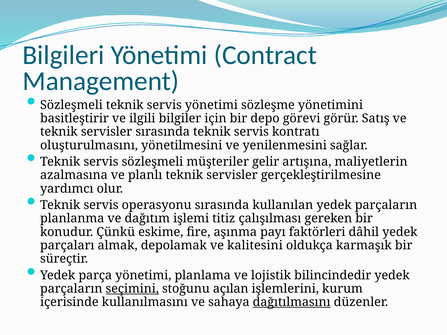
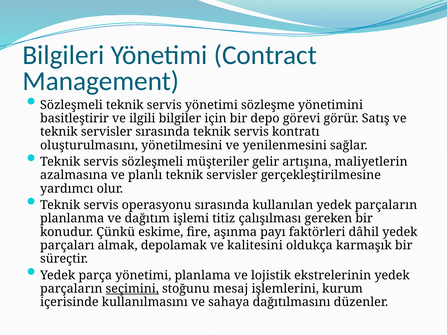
bilincindedir: bilincindedir -> ekstrelerinin
açılan: açılan -> mesaj
dağıtılmasını underline: present -> none
